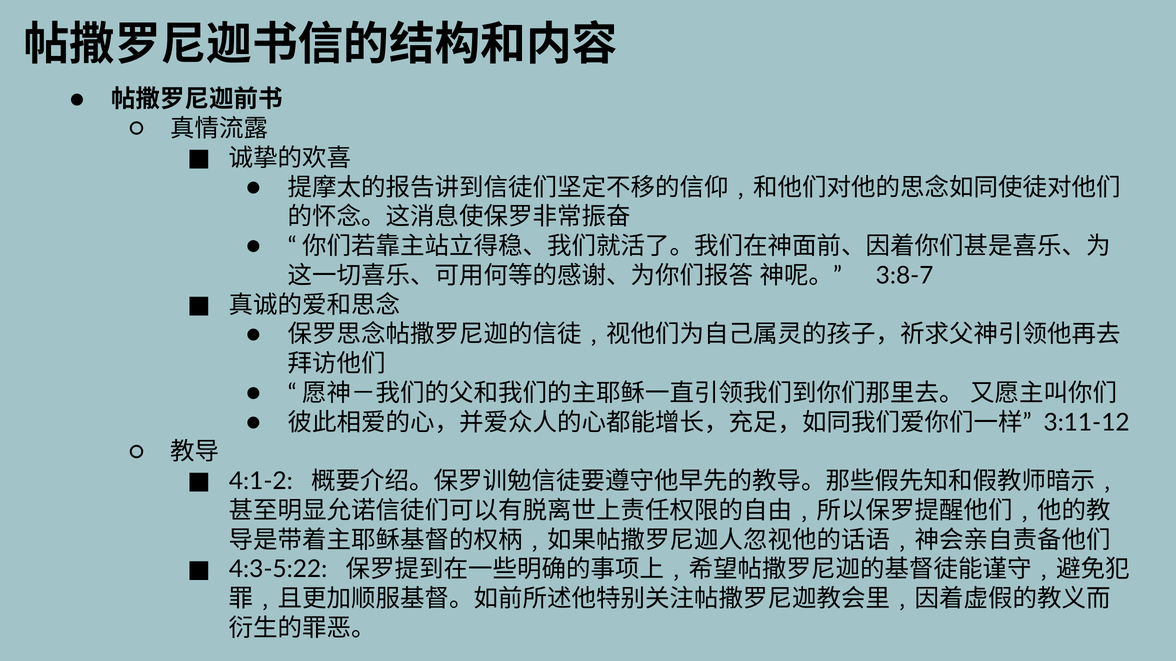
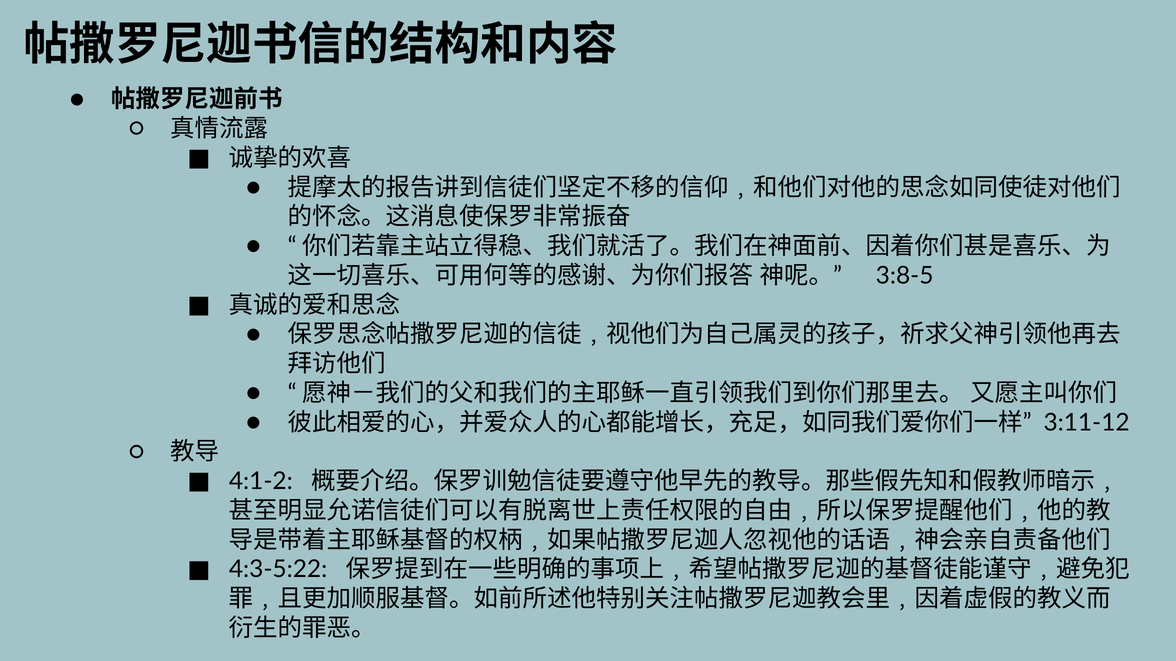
3:8-7: 3:8-7 -> 3:8-5
